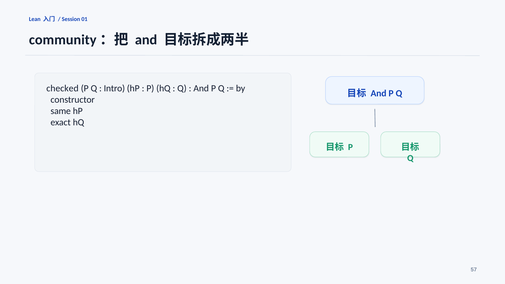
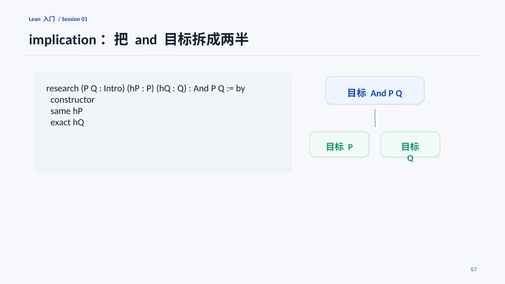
community: community -> implication
checked: checked -> research
